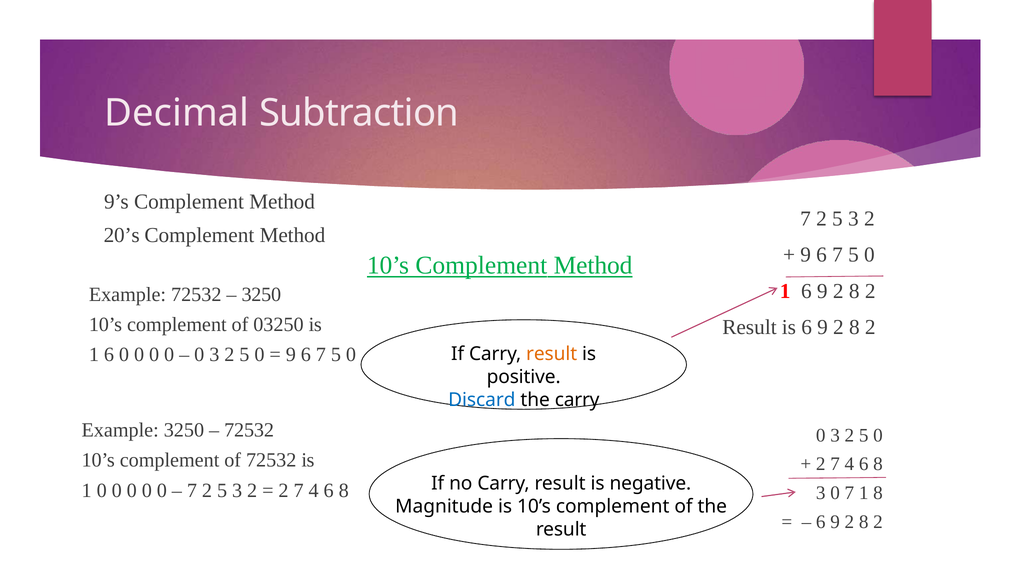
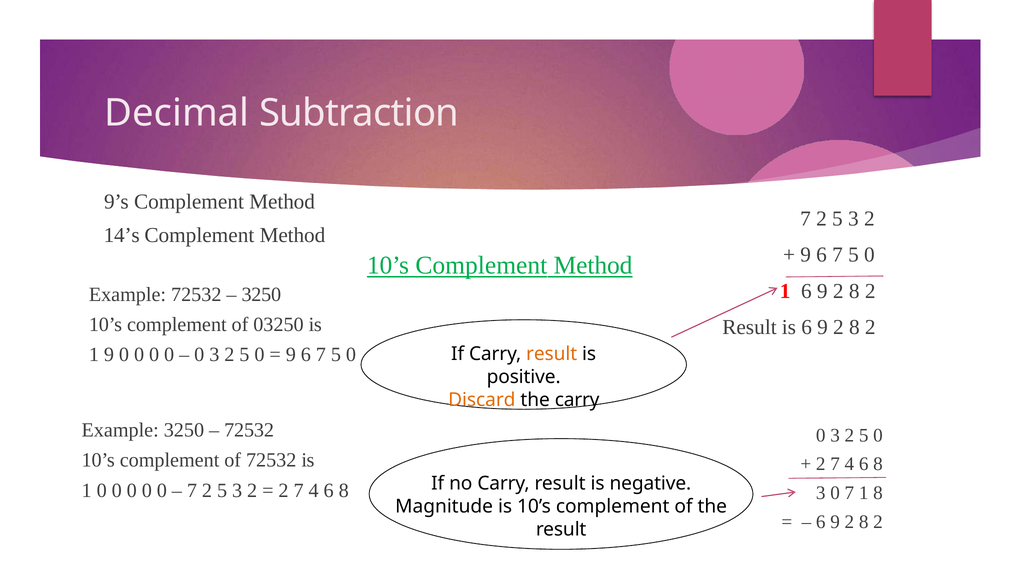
20’s: 20’s -> 14’s
6 at (109, 355): 6 -> 9
Discard colour: blue -> orange
